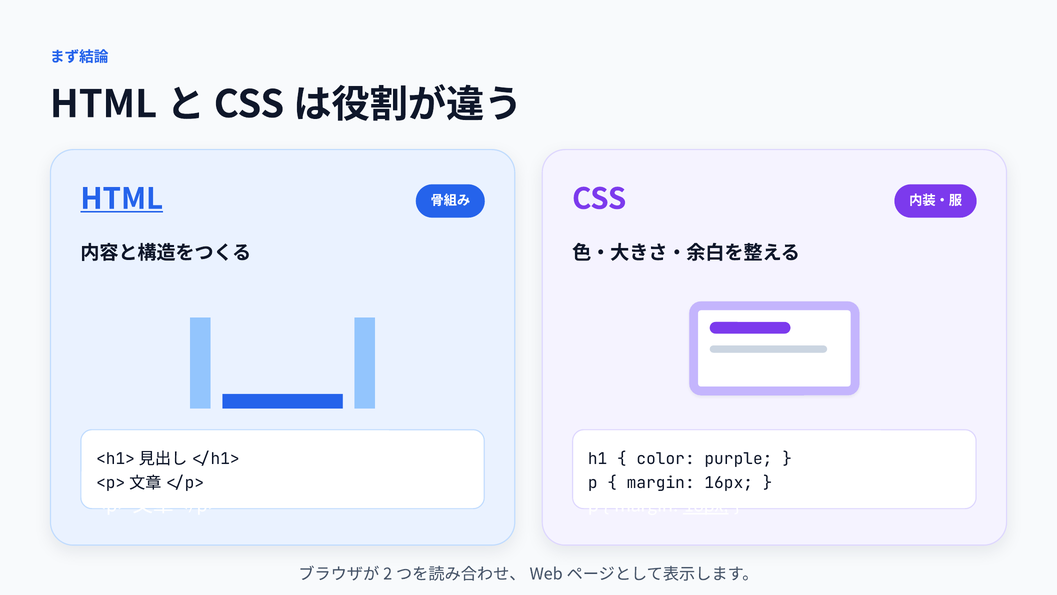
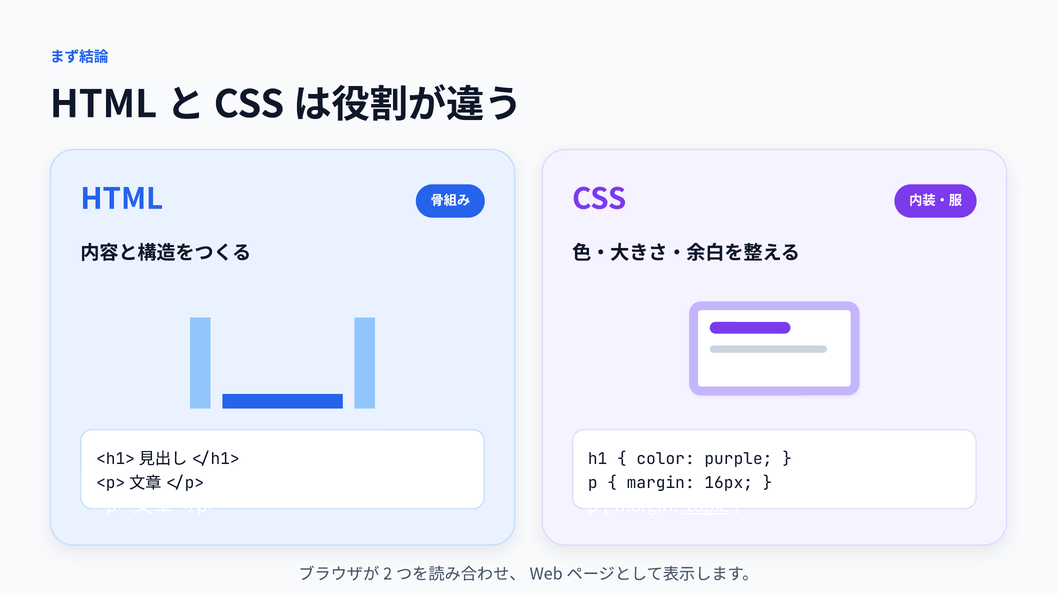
HTML underline: present -> none
